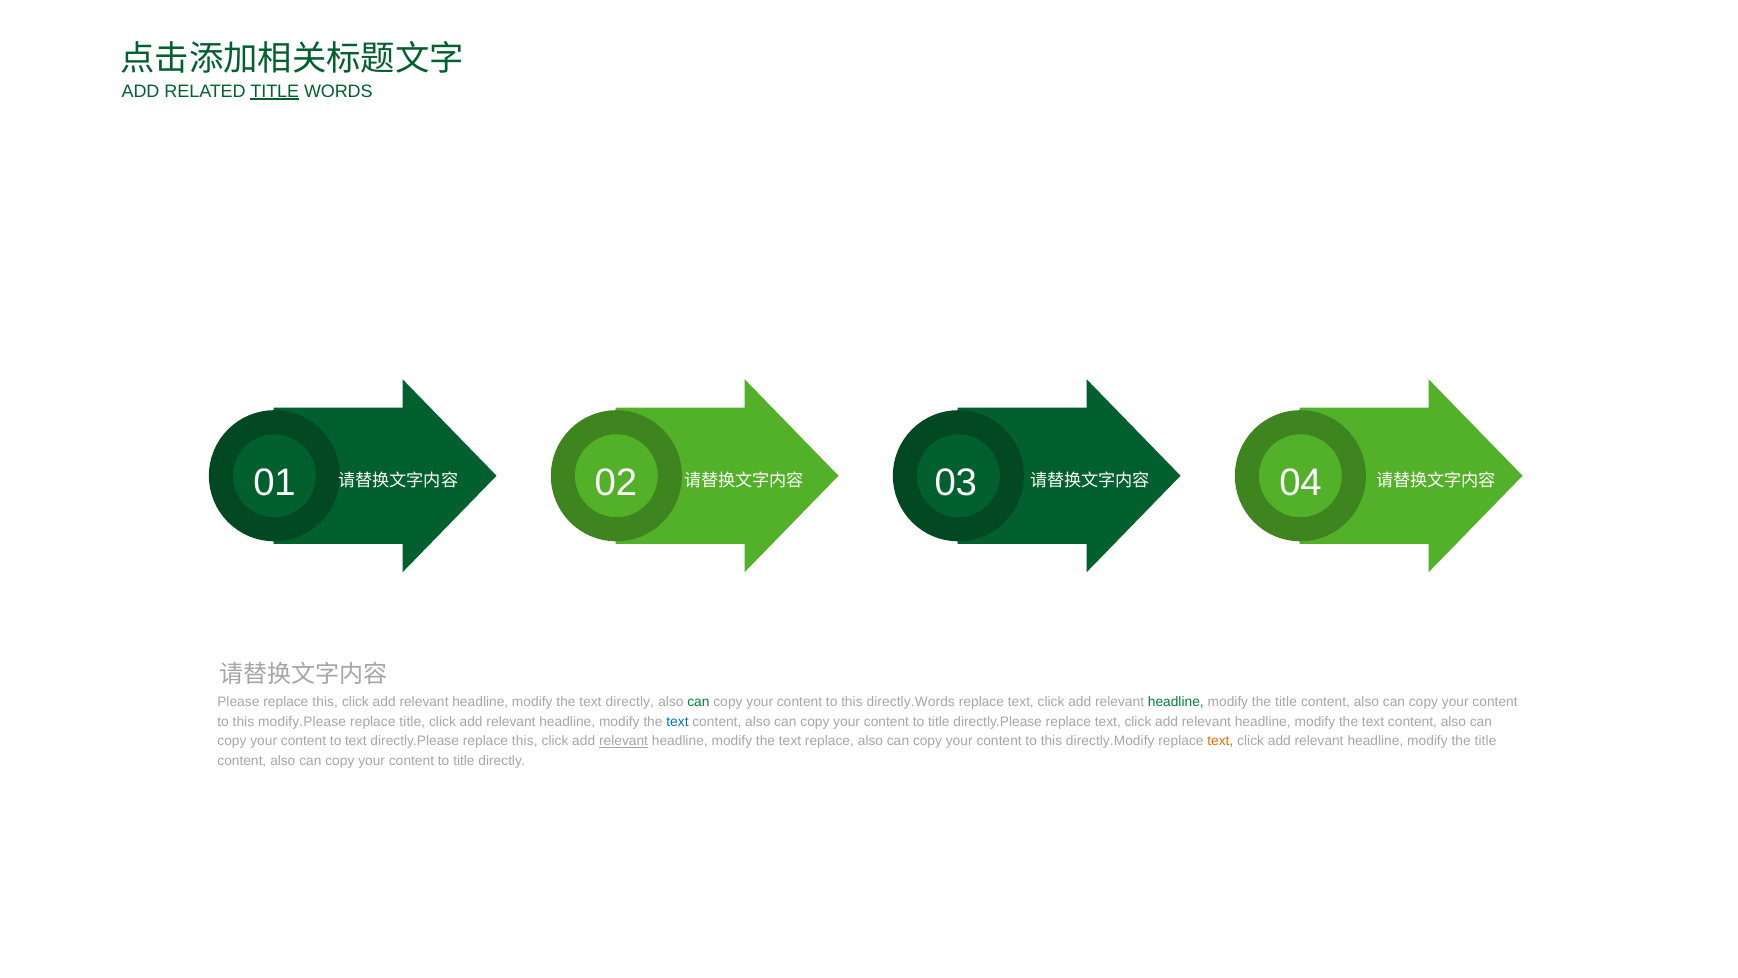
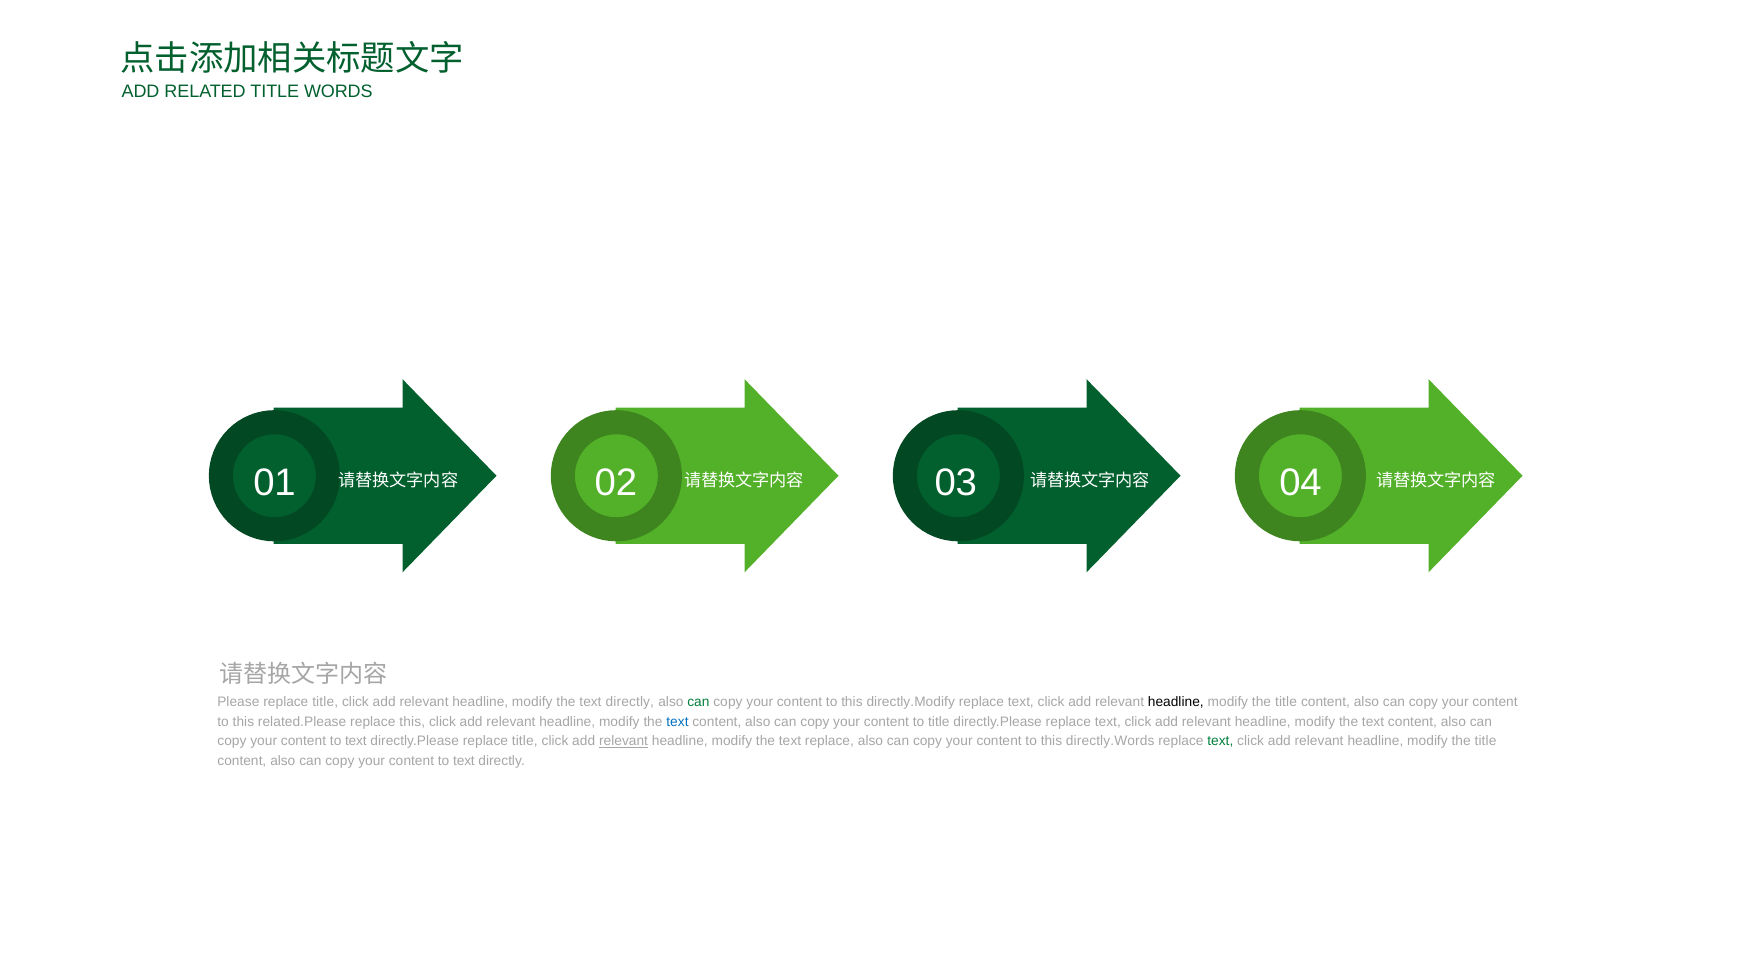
TITLE at (275, 91) underline: present -> none
Please replace this: this -> title
directly.Words: directly.Words -> directly.Modify
headline at (1176, 701) colour: green -> black
modify.Please: modify.Please -> related.Please
replace title: title -> this
directly.Please replace this: this -> title
directly.Modify: directly.Modify -> directly.Words
text at (1220, 741) colour: orange -> green
title at (464, 761): title -> text
